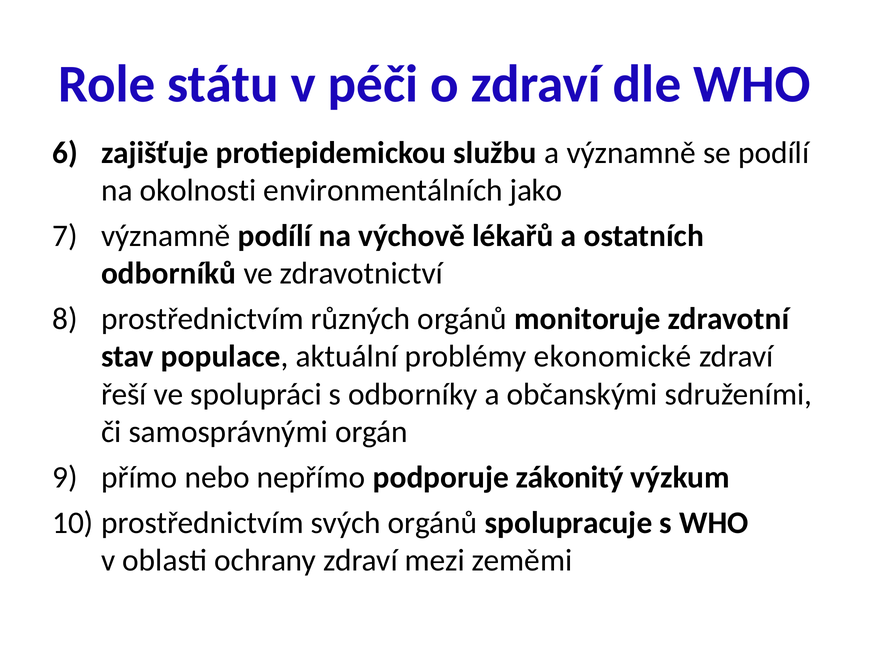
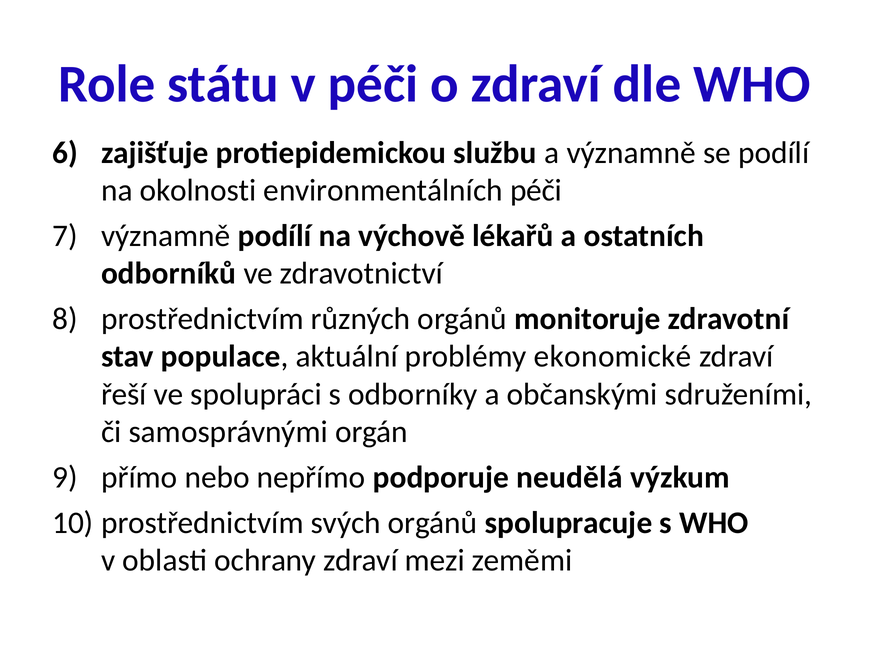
environmentálních jako: jako -> péči
zákonitý: zákonitý -> neudělá
